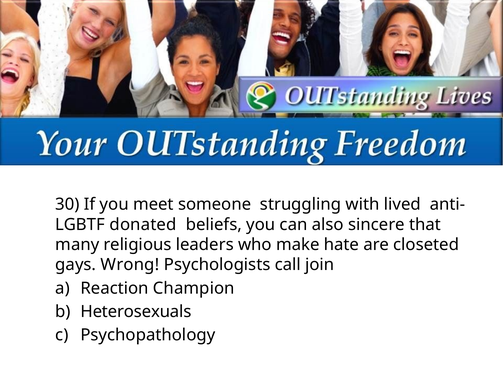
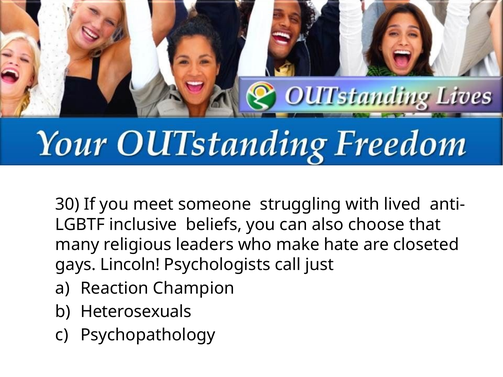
donated: donated -> inclusive
sincere: sincere -> choose
Wrong: Wrong -> Lincoln
join: join -> just
